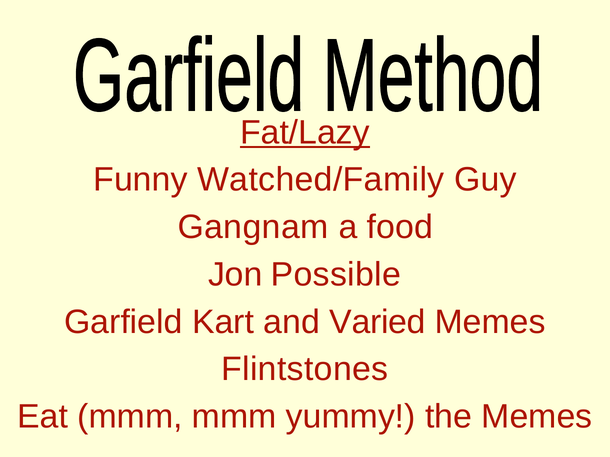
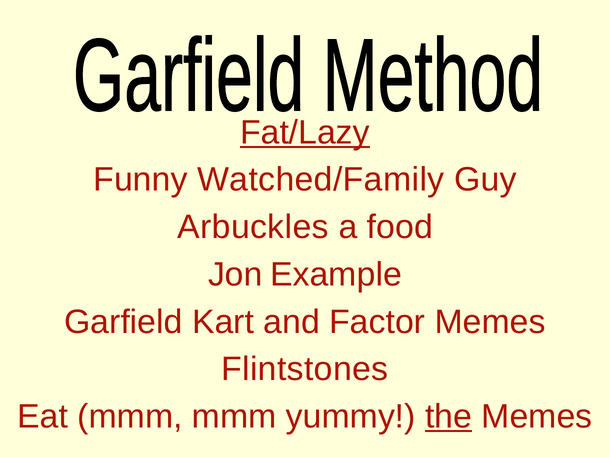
Gangnam: Gangnam -> Arbuckles
Possible: Possible -> Example
Varied: Varied -> Factor
the underline: none -> present
